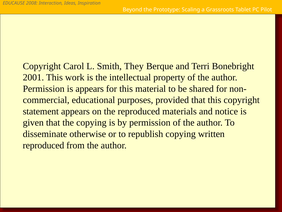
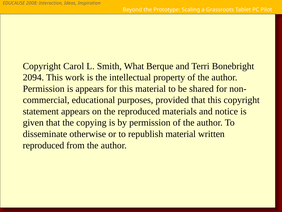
They: They -> What
2001: 2001 -> 2094
republish copying: copying -> material
